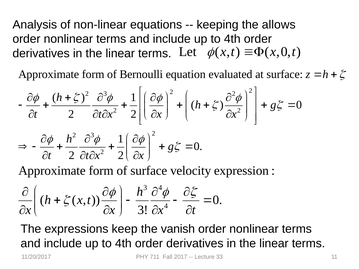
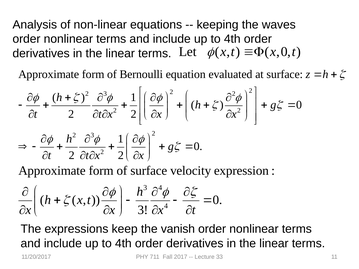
allows: allows -> waves
